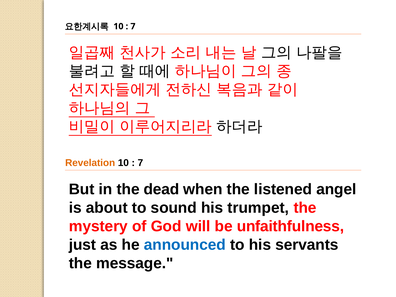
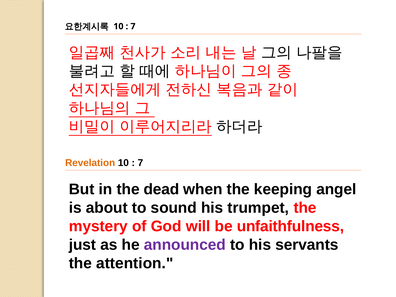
listened: listened -> keeping
announced colour: blue -> purple
message: message -> attention
